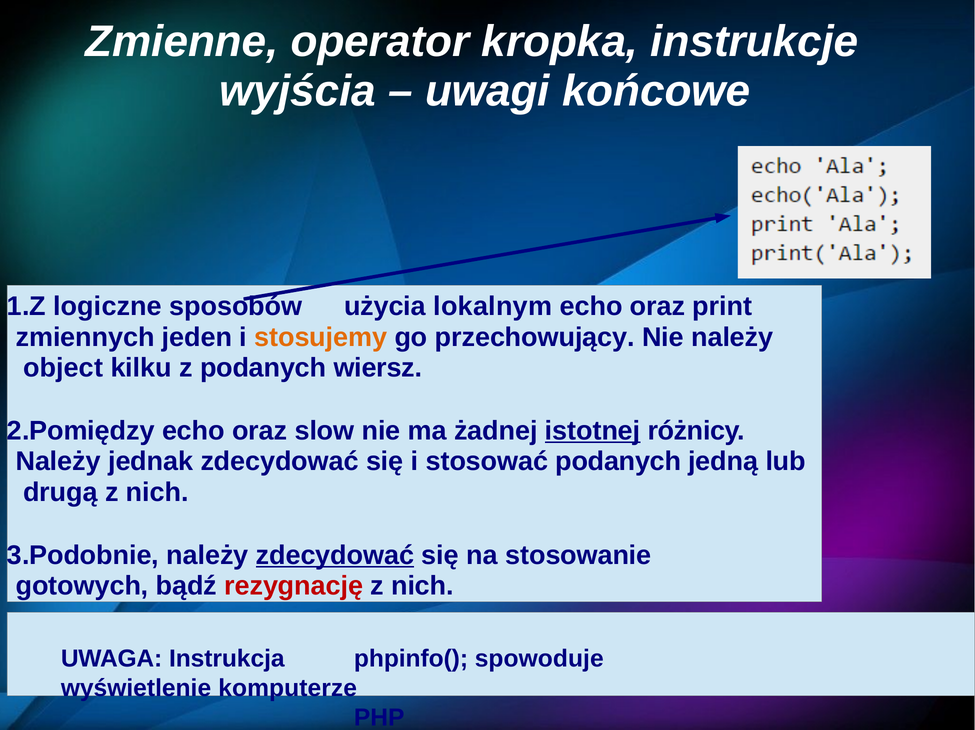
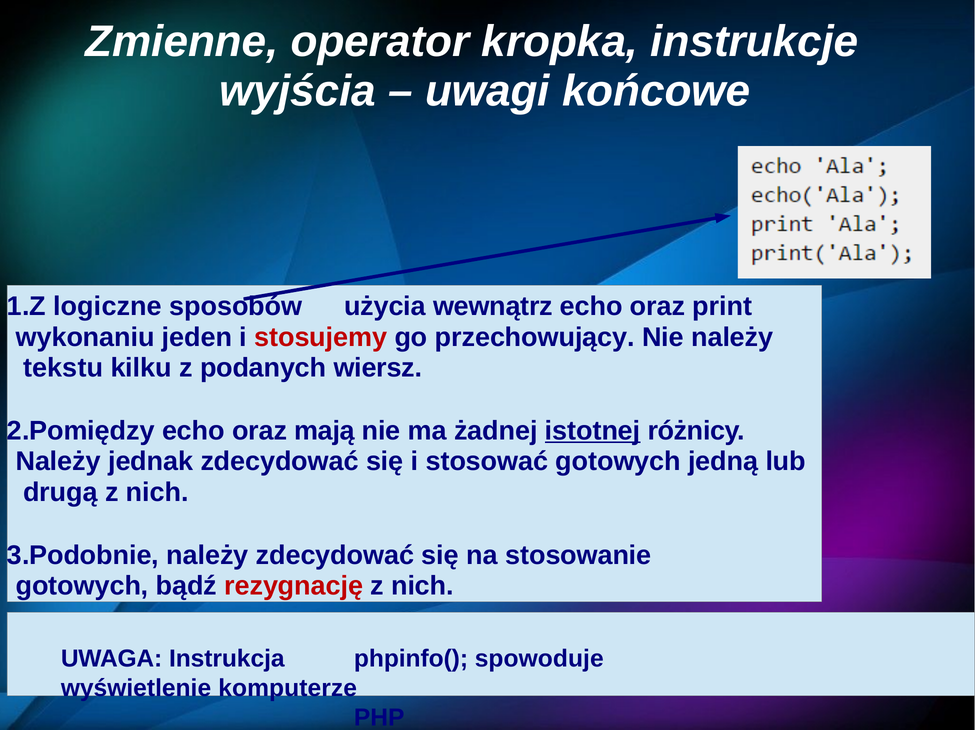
lokalnym: lokalnym -> wewnątrz
zmiennych: zmiennych -> wykonaniu
stosujemy colour: orange -> red
object: object -> tekstu
slow: slow -> mają
stosować podanych: podanych -> gotowych
zdecydować at (335, 556) underline: present -> none
